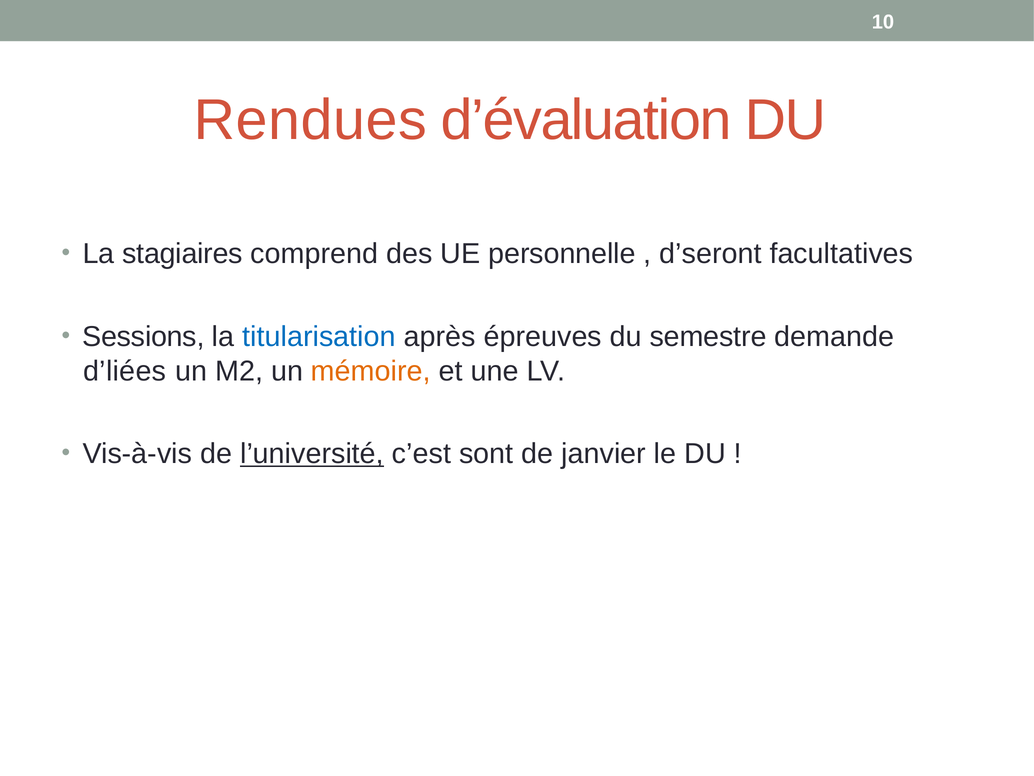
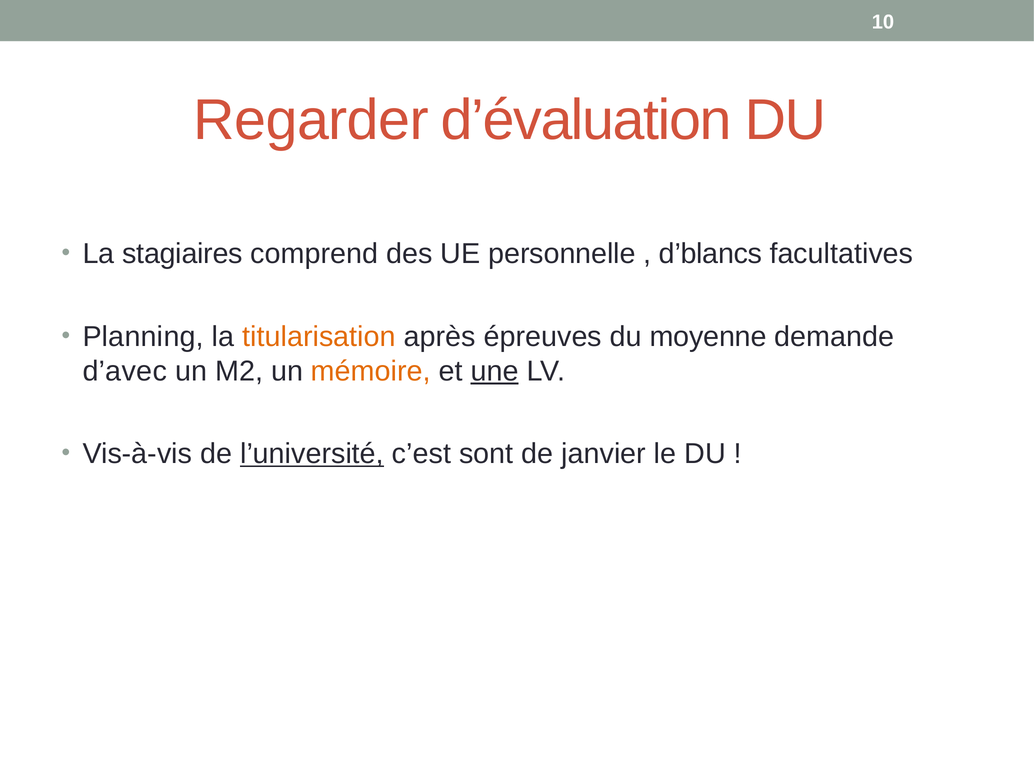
Rendues: Rendues -> Regarder
d’seront: d’seront -> d’blancs
Sessions: Sessions -> Planning
titularisation colour: blue -> orange
semestre: semestre -> moyenne
d’liées: d’liées -> d’avec
une underline: none -> present
